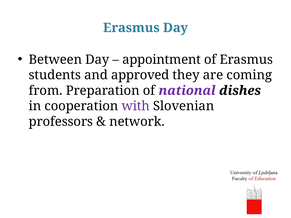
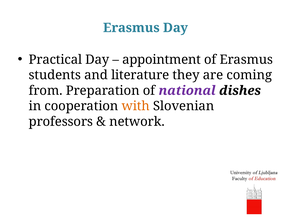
Between: Between -> Practical
approved: approved -> literature
with colour: purple -> orange
